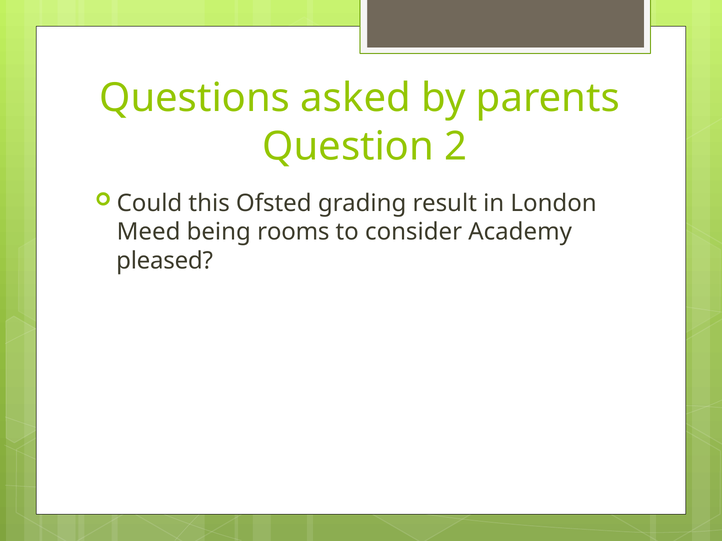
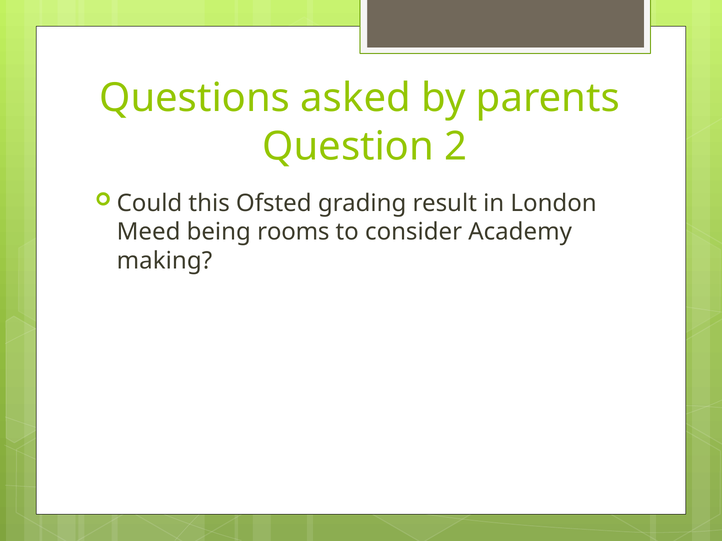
pleased: pleased -> making
